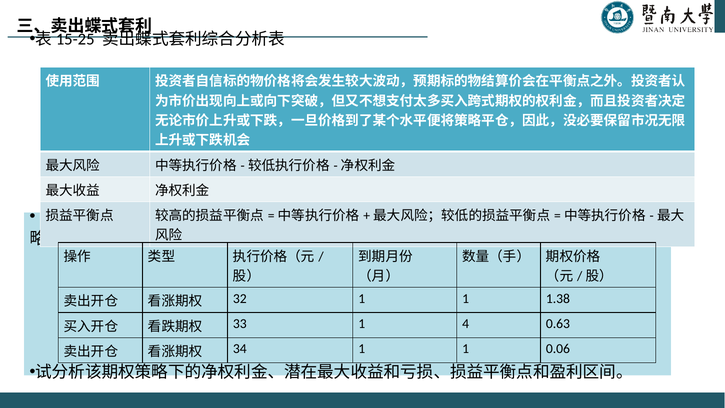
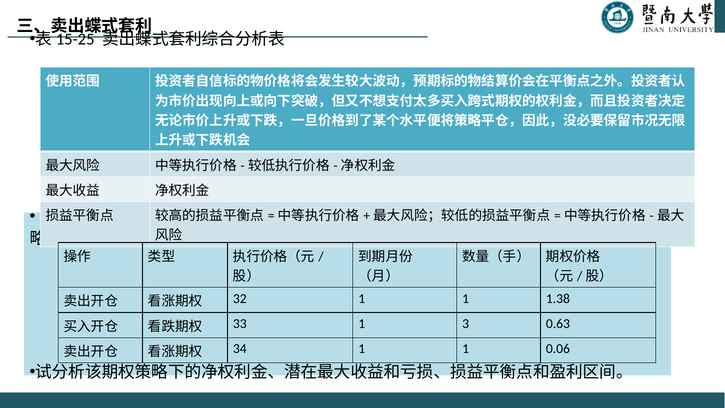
4: 4 -> 3
